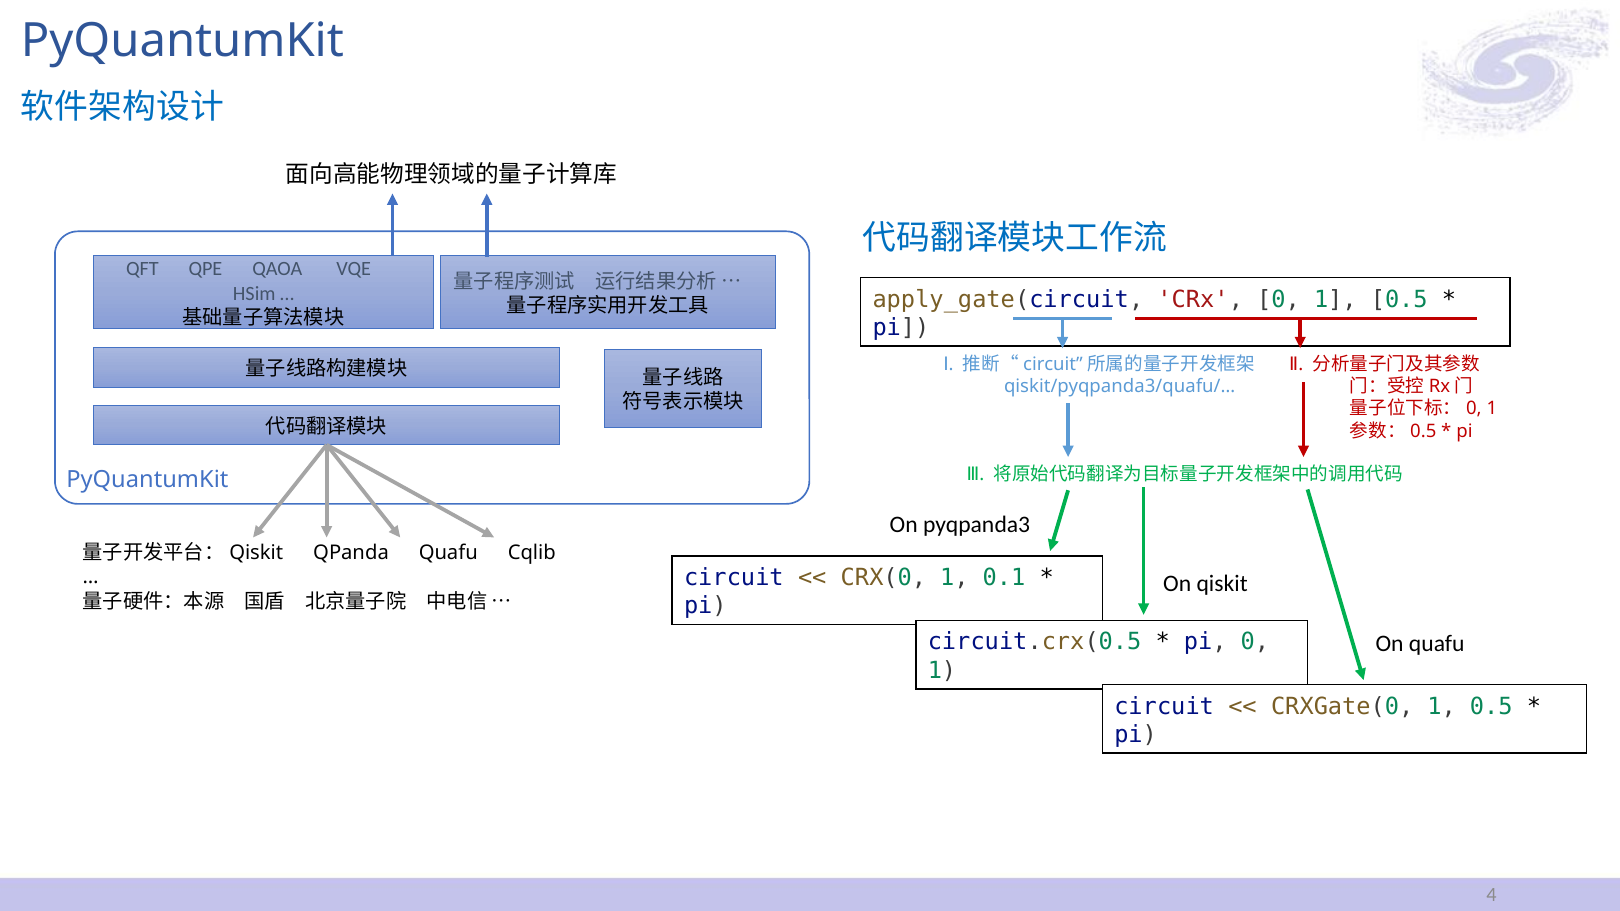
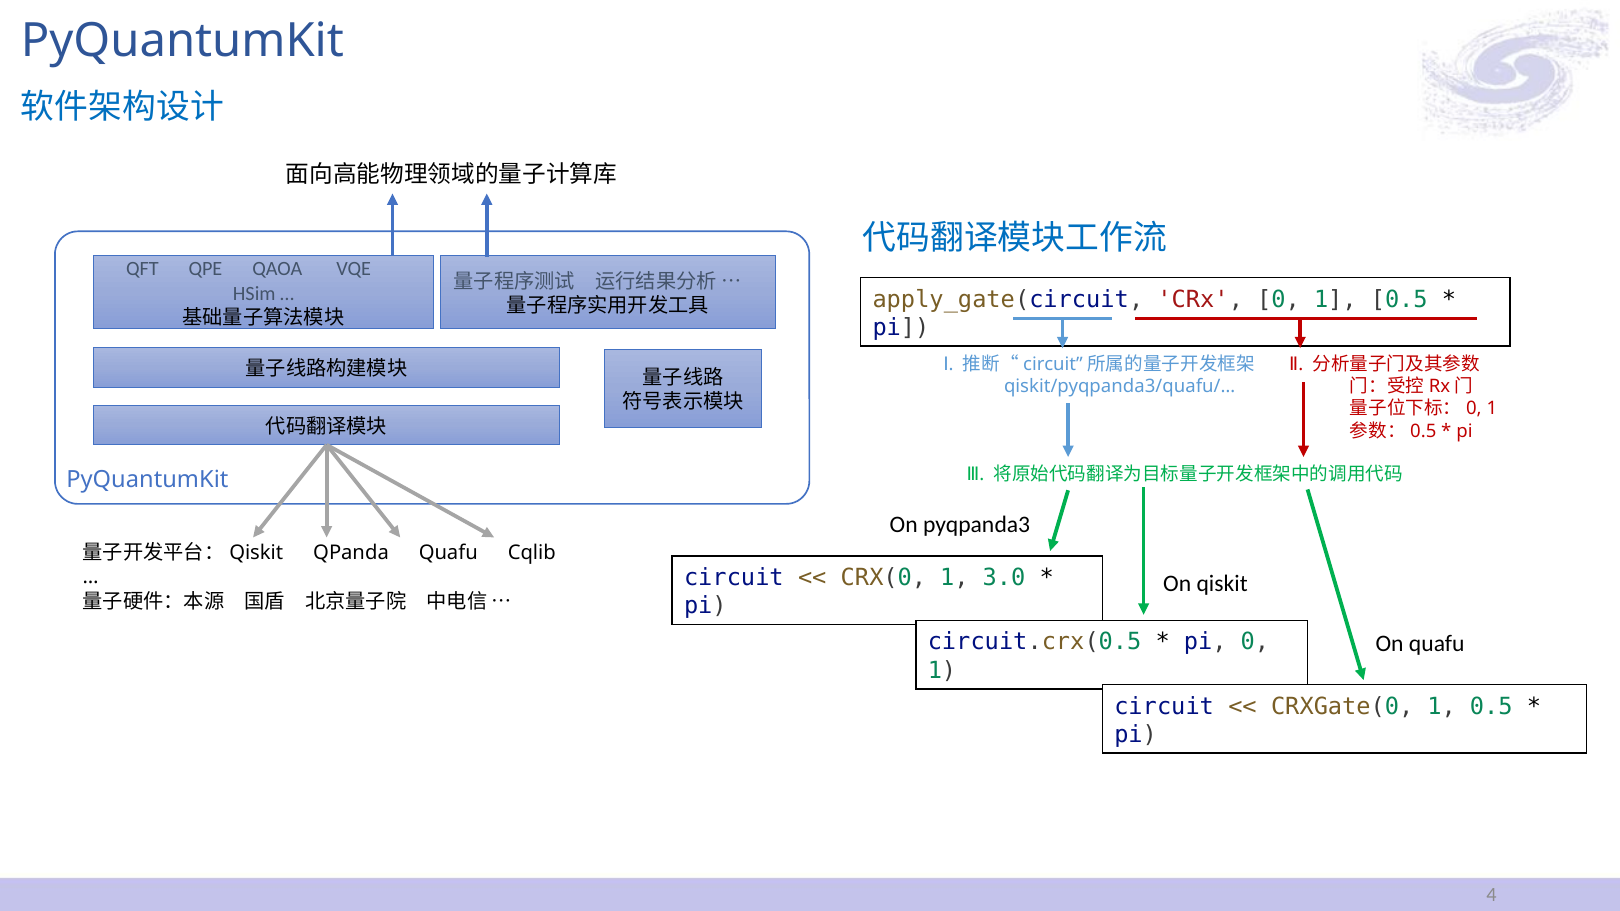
0.1: 0.1 -> 3.0
